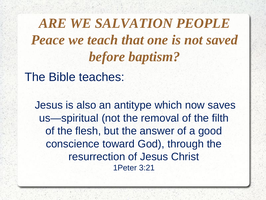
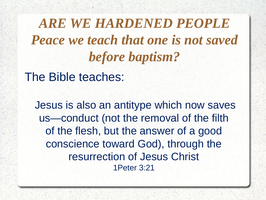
SALVATION: SALVATION -> HARDENED
us—spiritual: us—spiritual -> us—conduct
